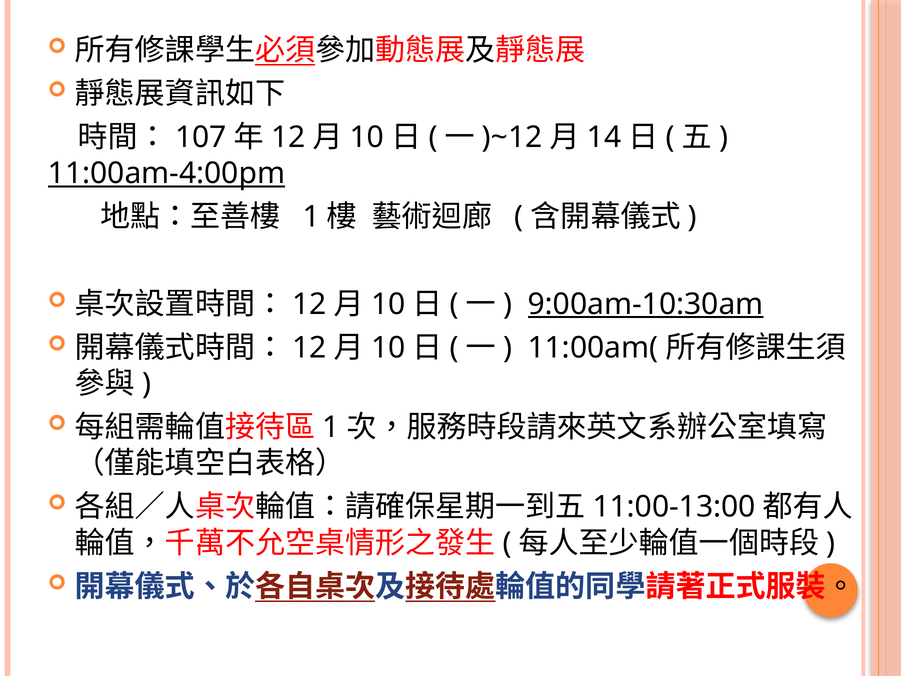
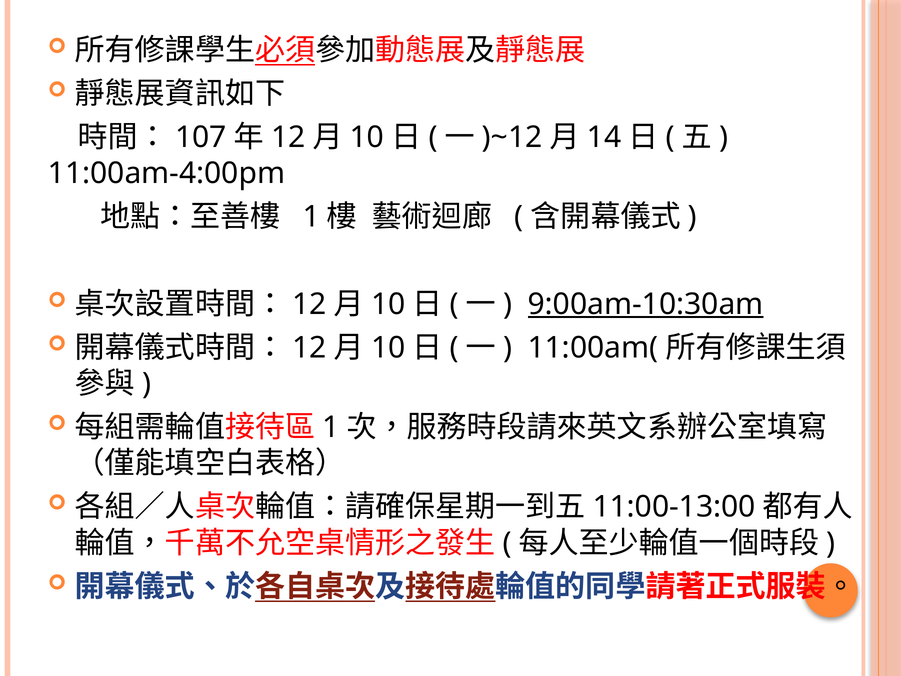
11:00am-4:00pm underline: present -> none
